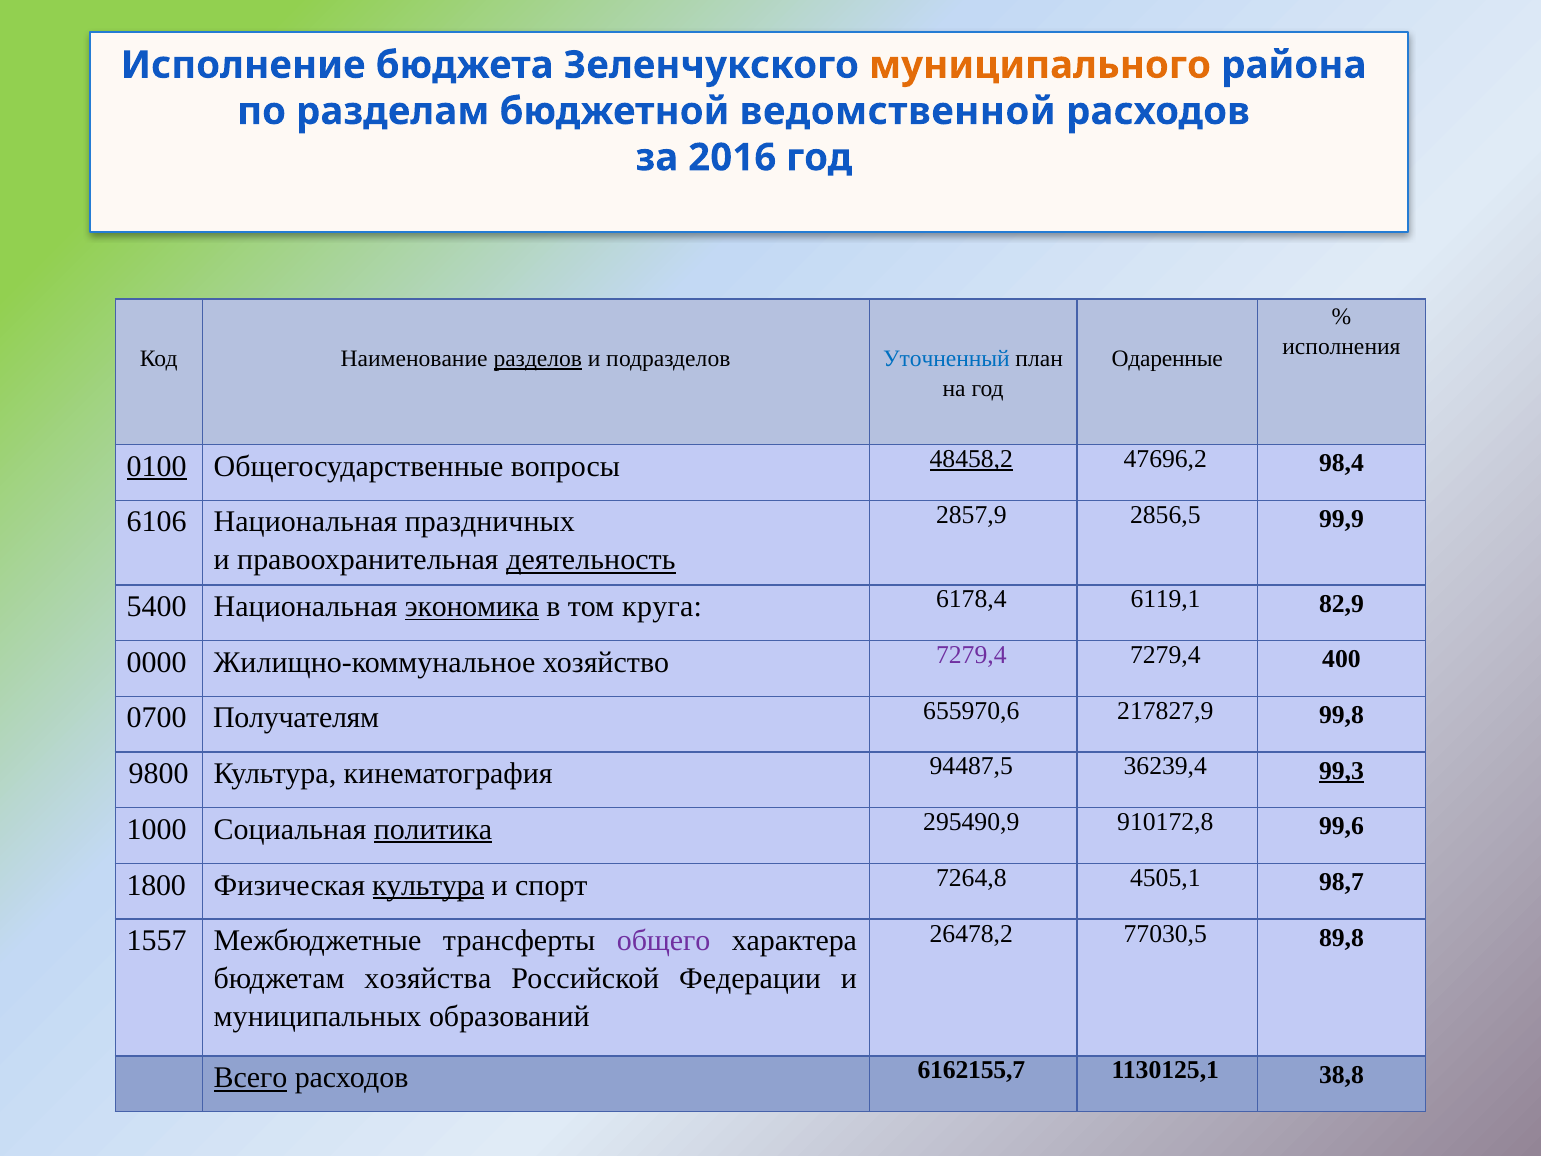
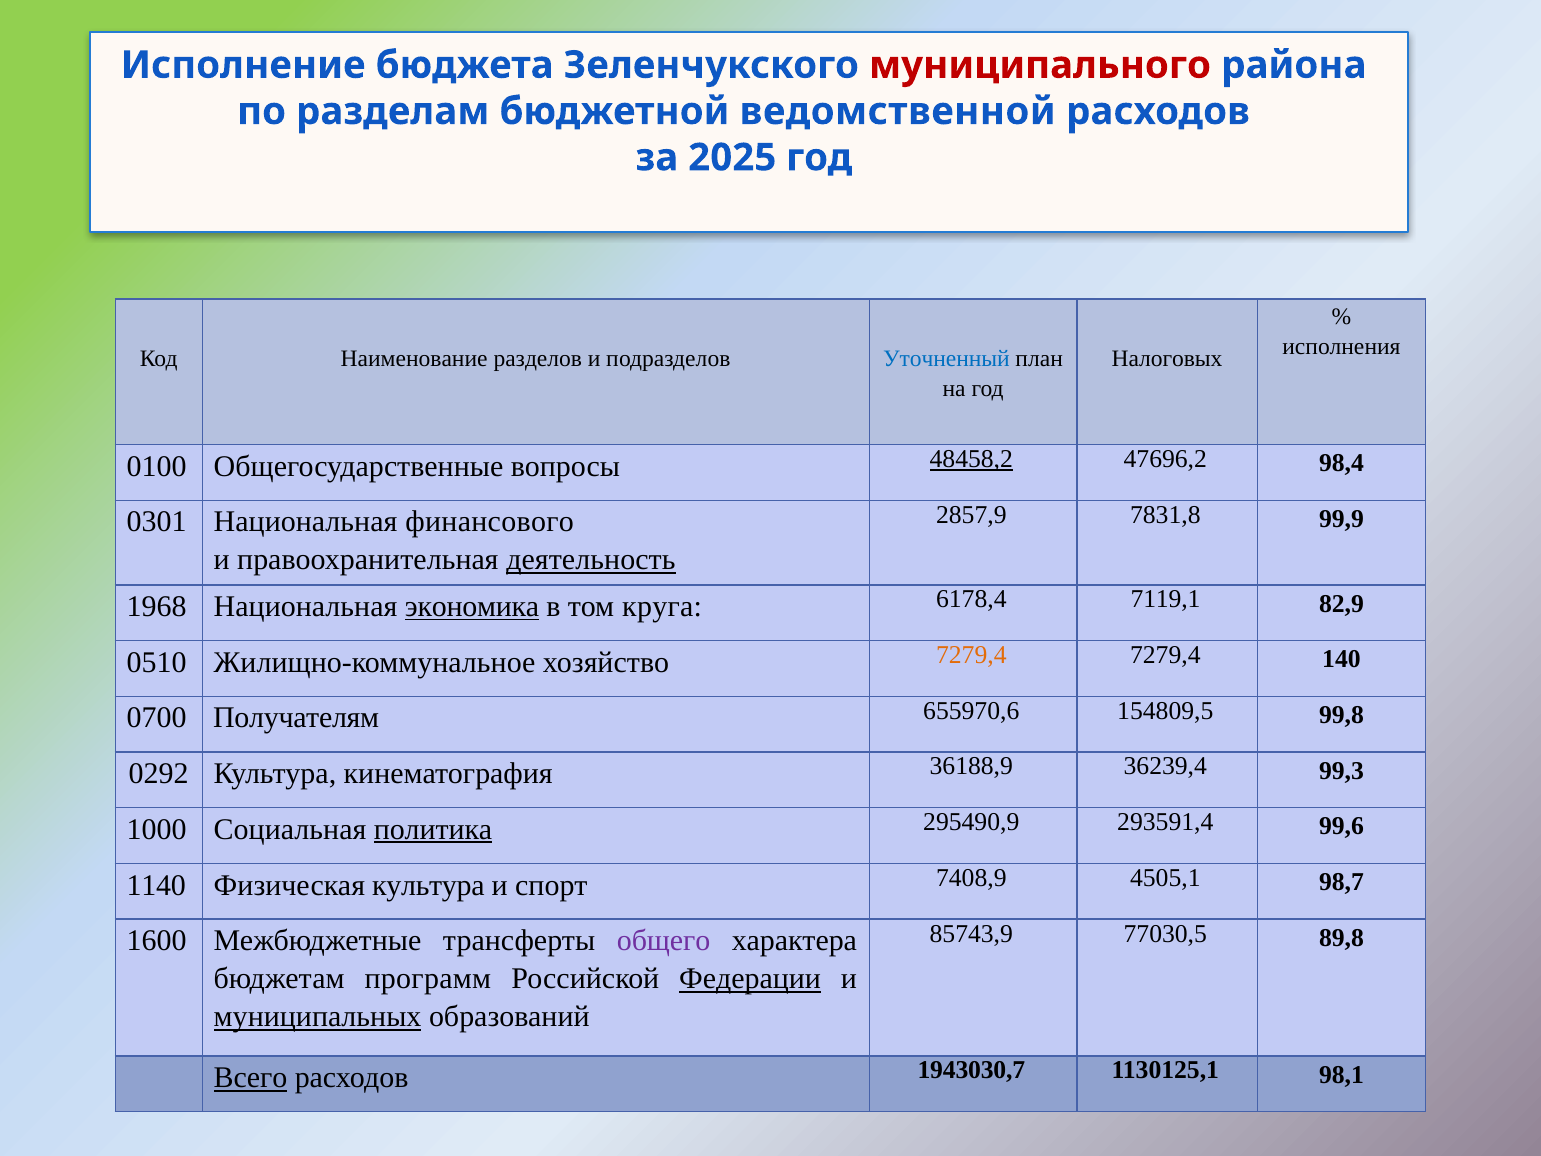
муниципального colour: orange -> red
2016: 2016 -> 2025
разделов underline: present -> none
Одаренные: Одаренные -> Налоговых
0100 underline: present -> none
2856,5: 2856,5 -> 7831,8
6106: 6106 -> 0301
праздничных: праздничных -> финансового
5400: 5400 -> 1968
6119,1: 6119,1 -> 7119,1
0000: 0000 -> 0510
7279,4 at (971, 655) colour: purple -> orange
400: 400 -> 140
217827,9: 217827,9 -> 154809,5
9800: 9800 -> 0292
94487,5: 94487,5 -> 36188,9
99,3 underline: present -> none
910172,8: 910172,8 -> 293591,4
1800: 1800 -> 1140
культура at (428, 885) underline: present -> none
7264,8: 7264,8 -> 7408,9
26478,2: 26478,2 -> 85743,9
1557: 1557 -> 1600
хозяйства: хозяйства -> программ
Федерации underline: none -> present
муниципальных underline: none -> present
6162155,7: 6162155,7 -> 1943030,7
38,8: 38,8 -> 98,1
